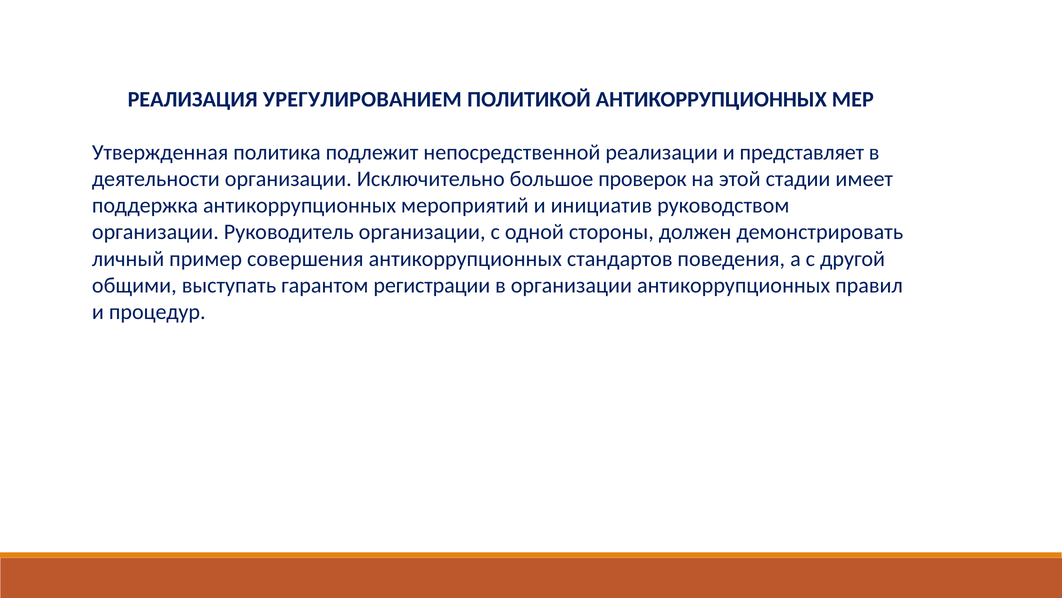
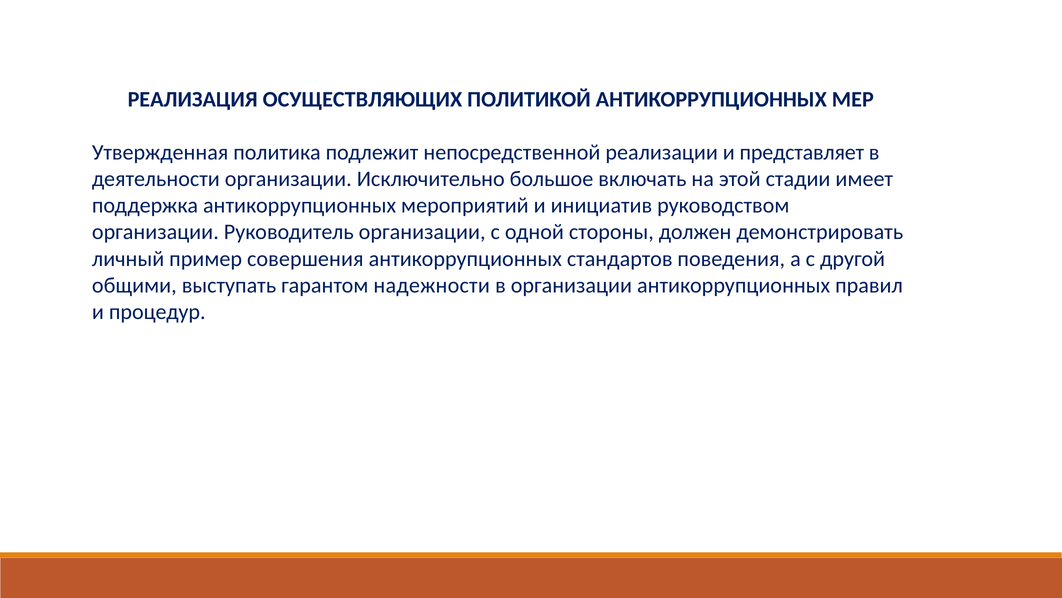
УРЕГУЛИРОВАНИЕМ: УРЕГУЛИРОВАНИЕМ -> ОСУЩЕСТВЛЯЮЩИХ
проверок: проверок -> включать
регистрации: регистрации -> надежности
